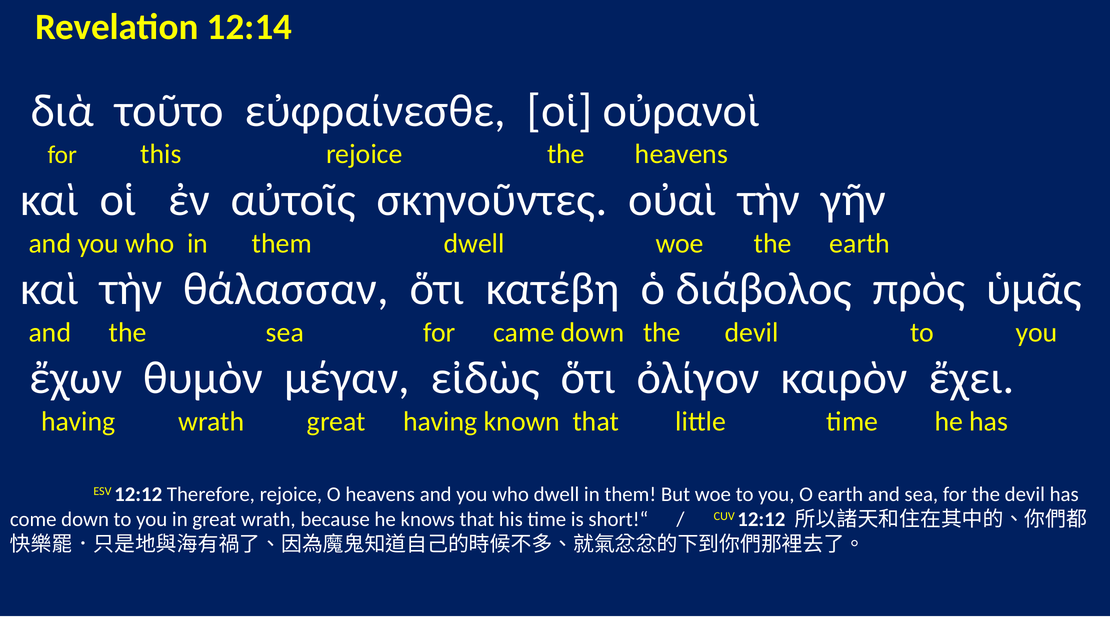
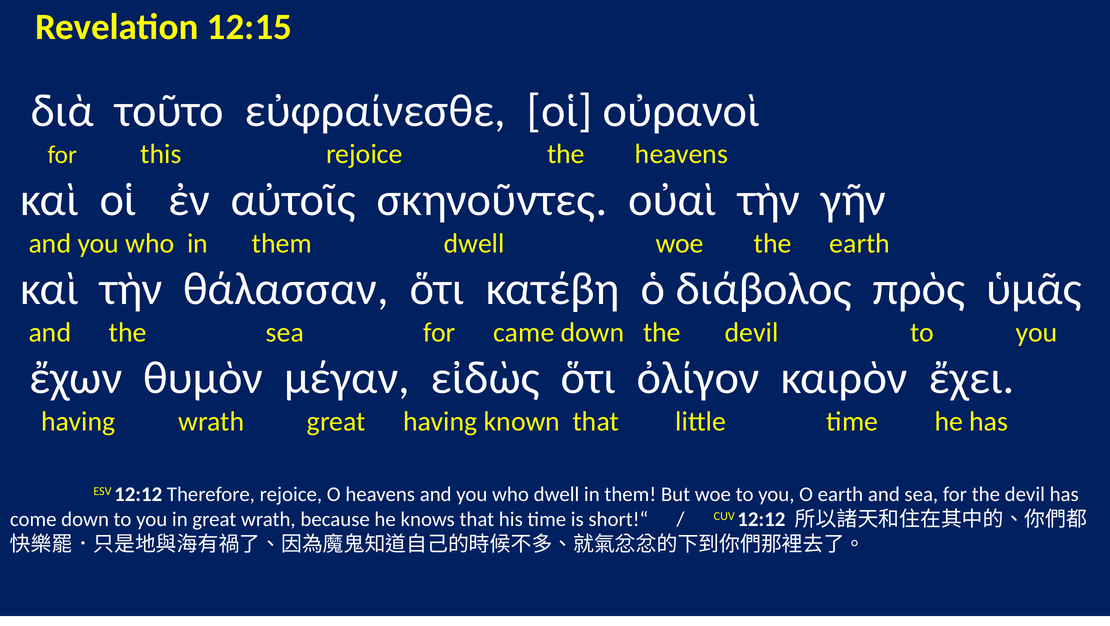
12:14: 12:14 -> 12:15
